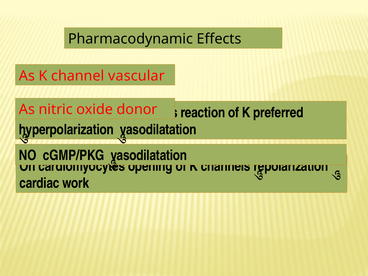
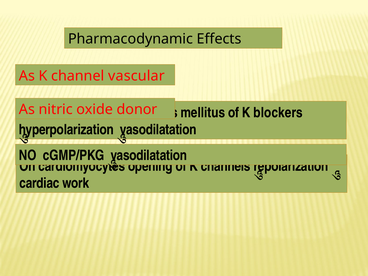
reaction: reaction -> mellitus
preferred: preferred -> blockers
